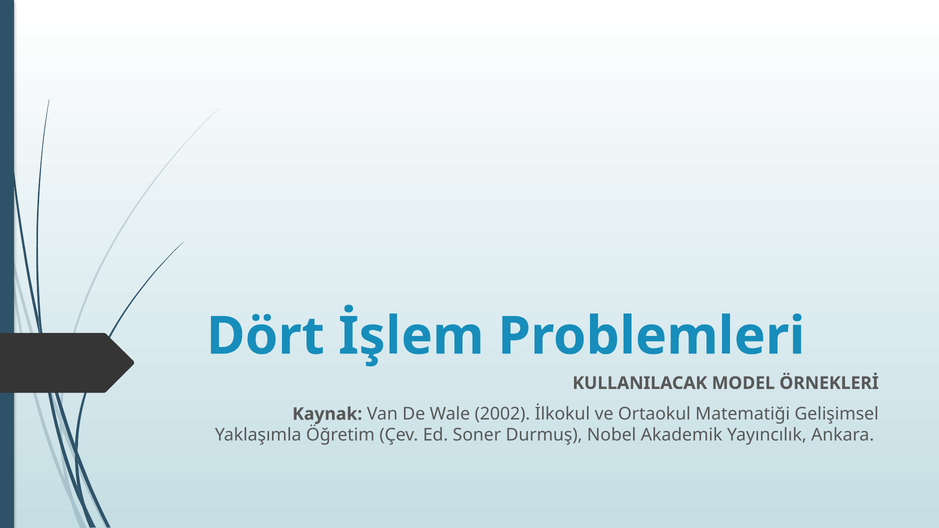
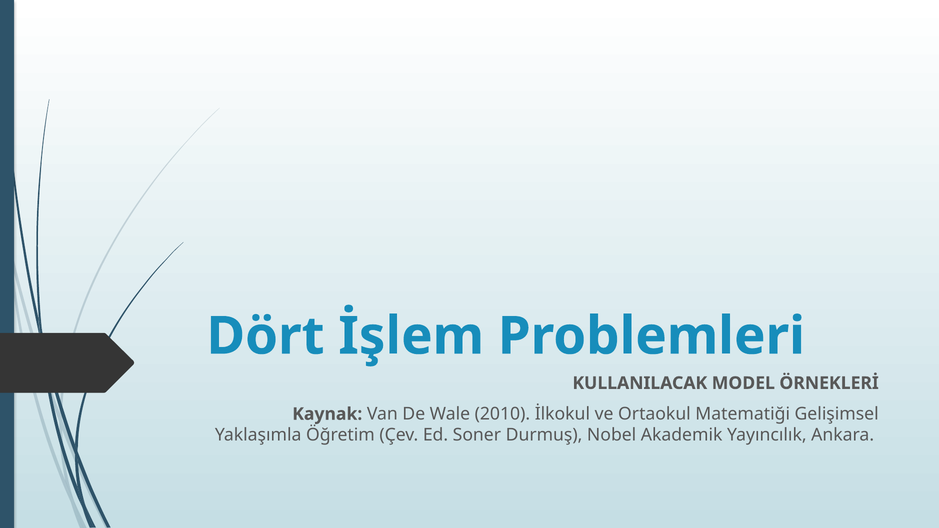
2002: 2002 -> 2010
